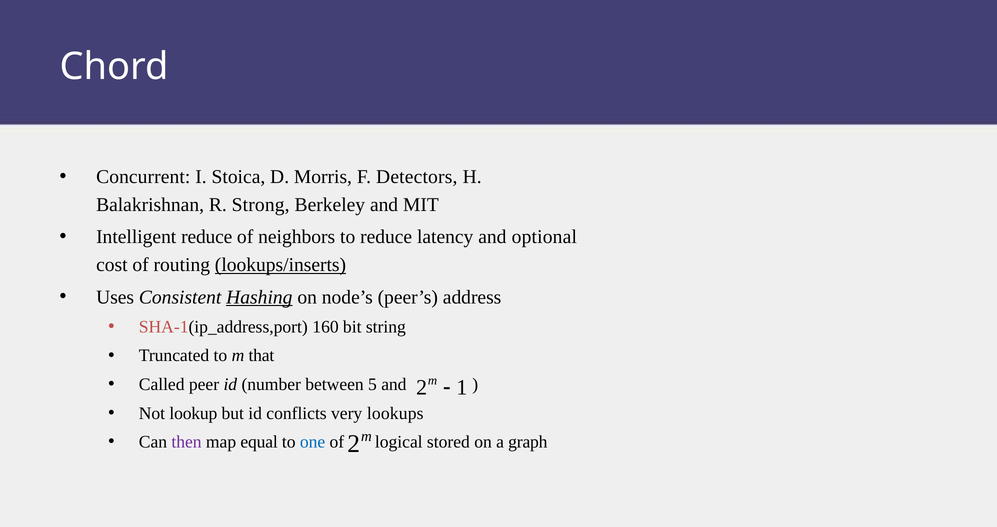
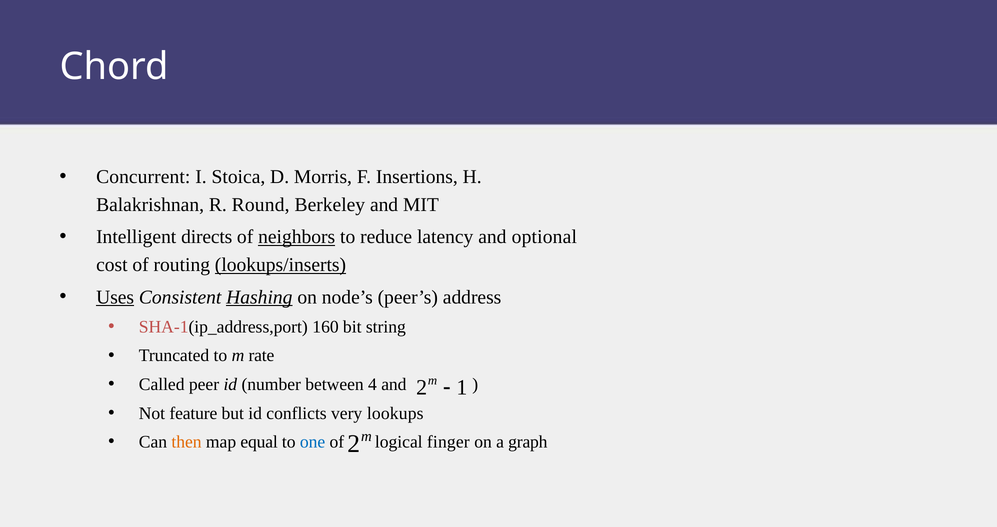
Detectors: Detectors -> Insertions
Strong: Strong -> Round
Intelligent reduce: reduce -> directs
neighbors underline: none -> present
Uses underline: none -> present
that: that -> rate
5: 5 -> 4
lookup: lookup -> feature
then colour: purple -> orange
stored: stored -> finger
